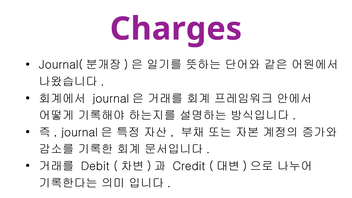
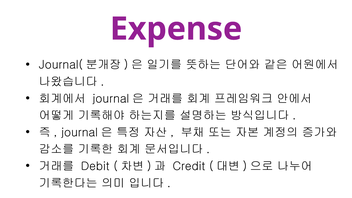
Charges: Charges -> Expense
